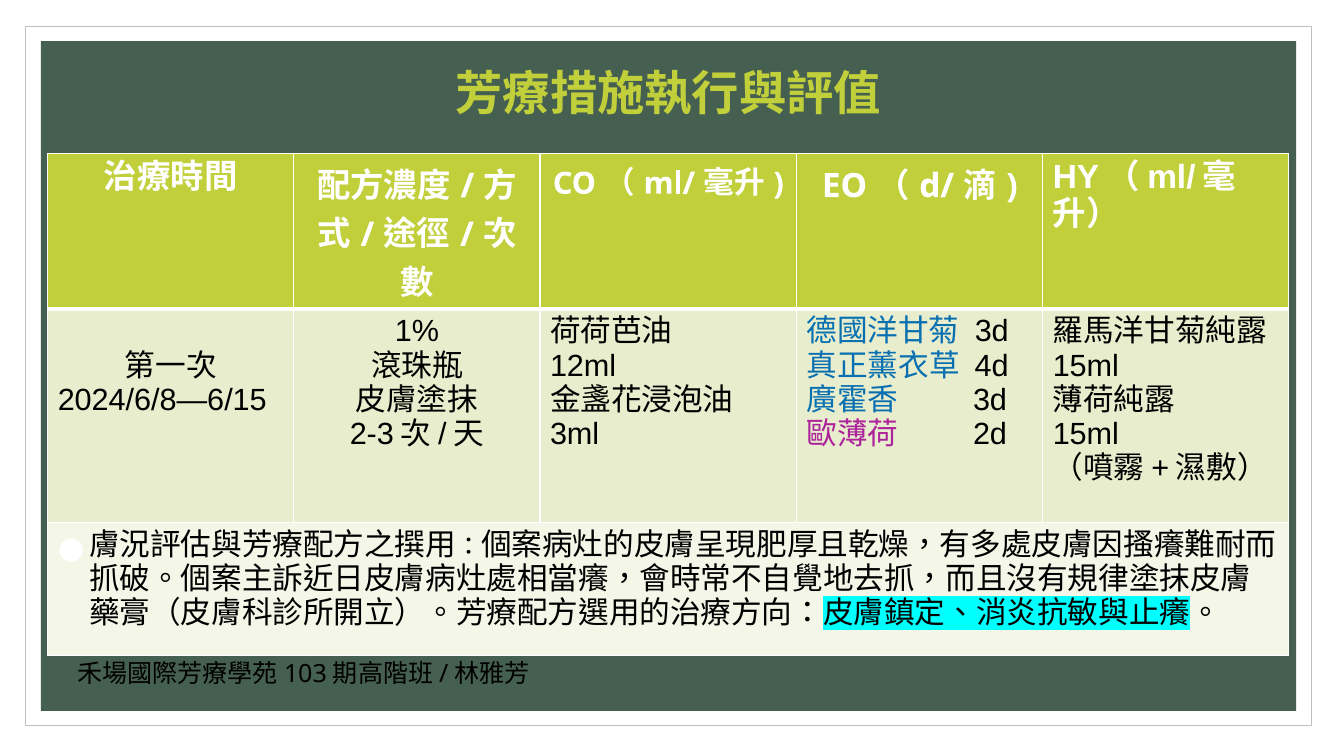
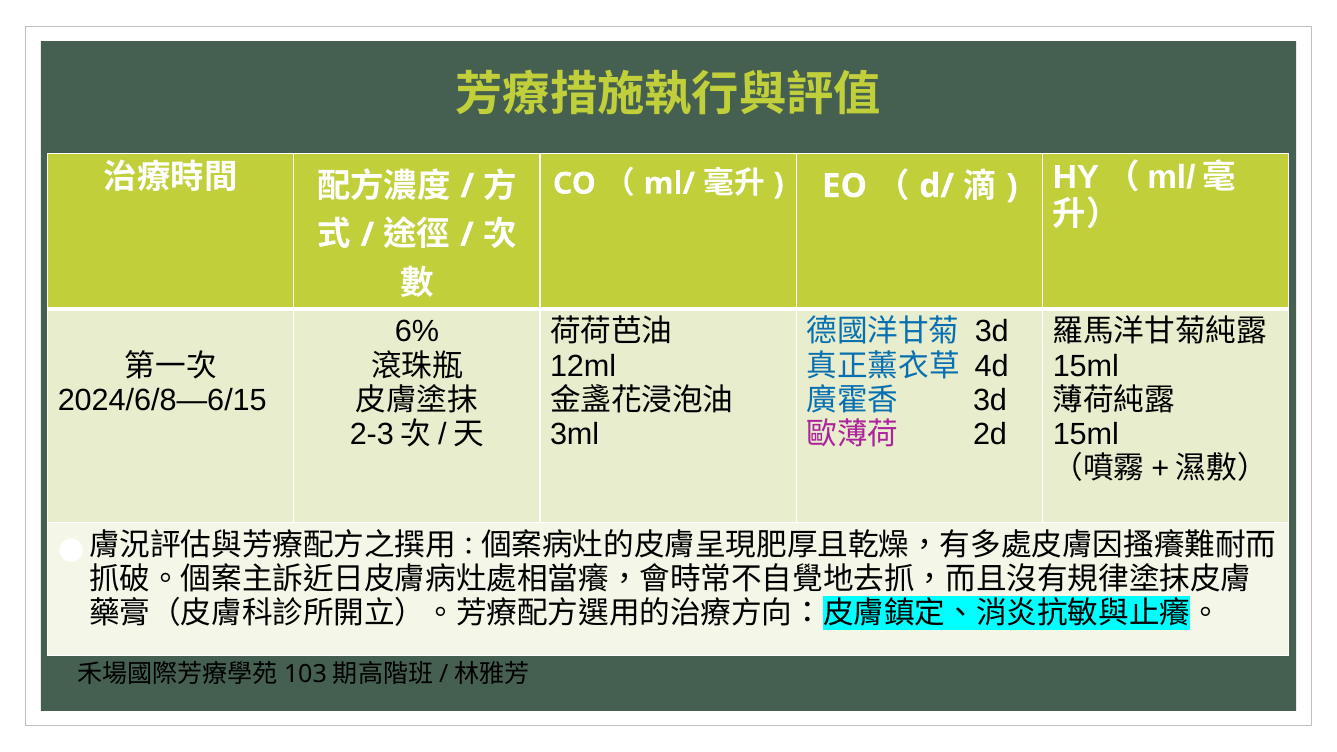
1%: 1% -> 6%
